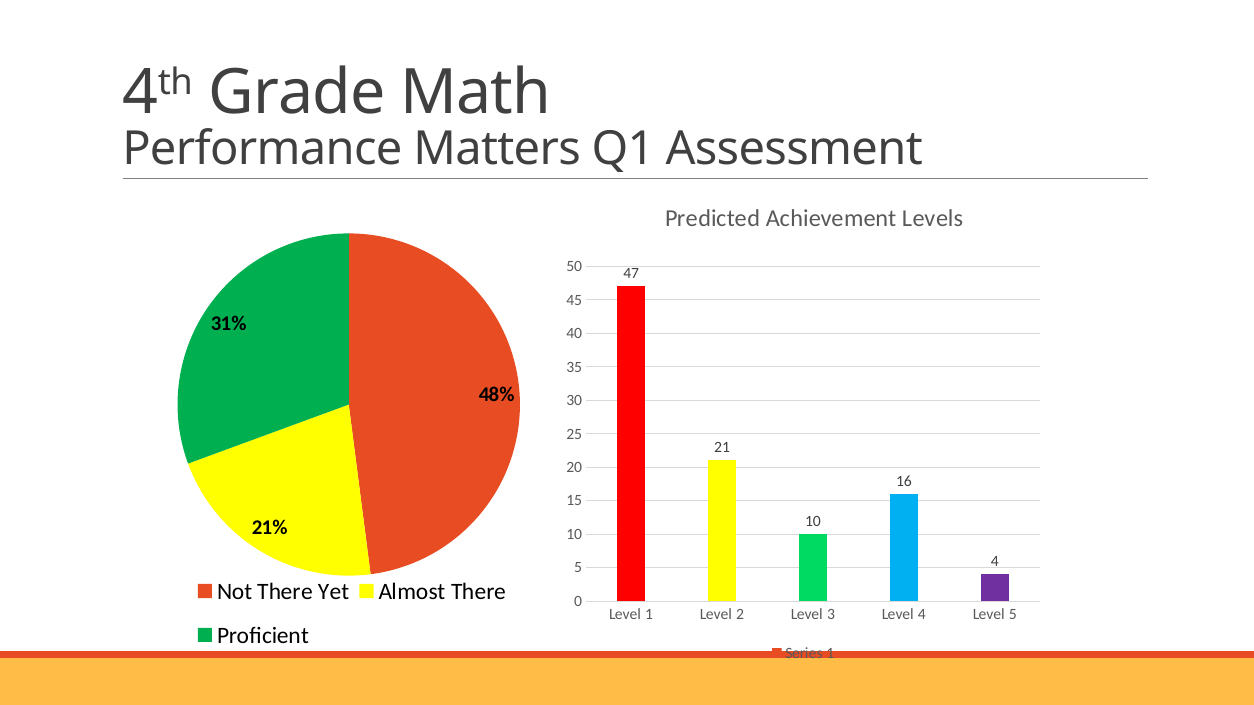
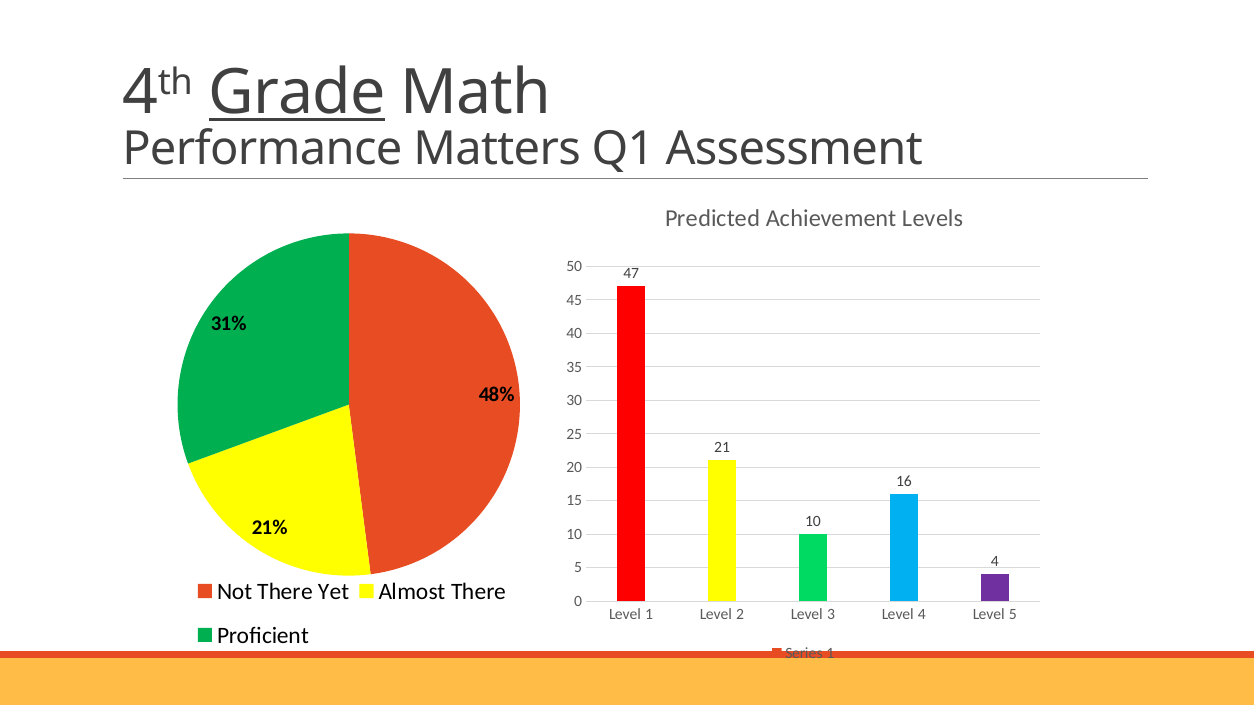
Grade underline: none -> present
